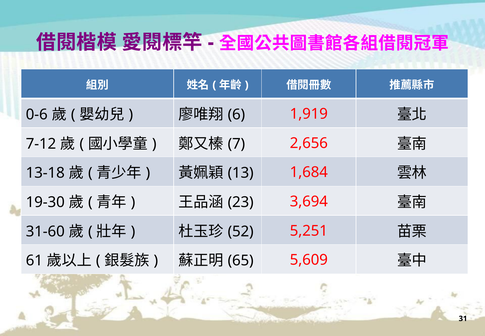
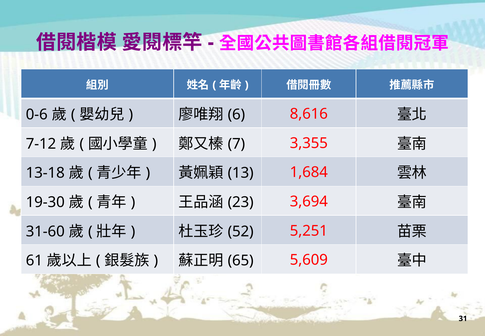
1,919: 1,919 -> 8,616
2,656: 2,656 -> 3,355
